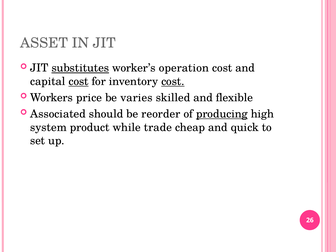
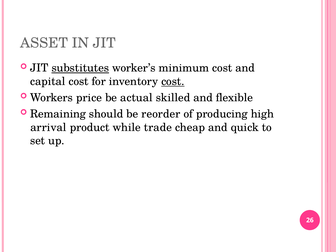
operation: operation -> minimum
cost at (79, 81) underline: present -> none
varies: varies -> actual
Associated: Associated -> Remaining
producing underline: present -> none
system: system -> arrival
